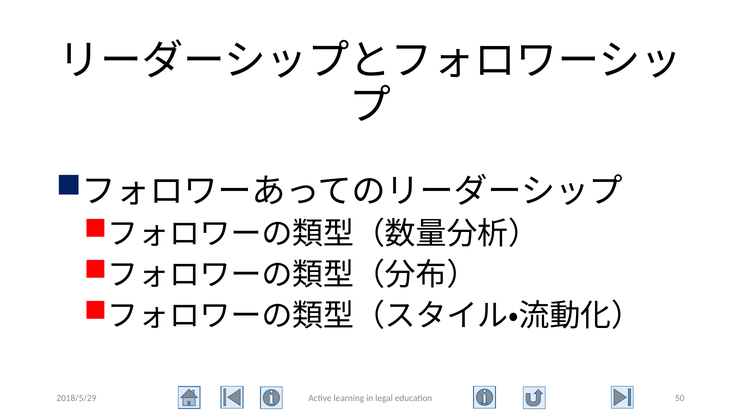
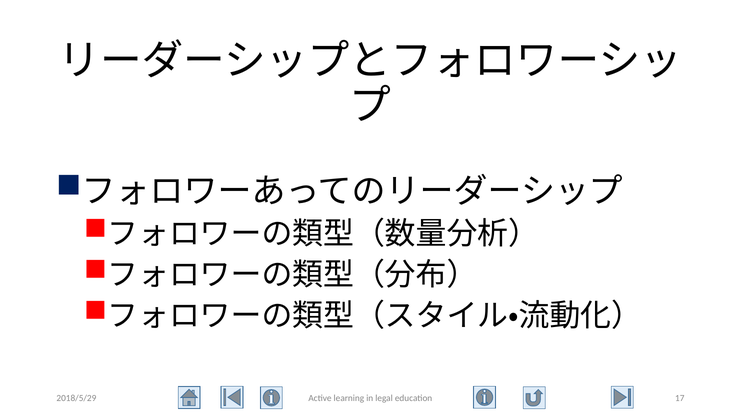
50: 50 -> 17
